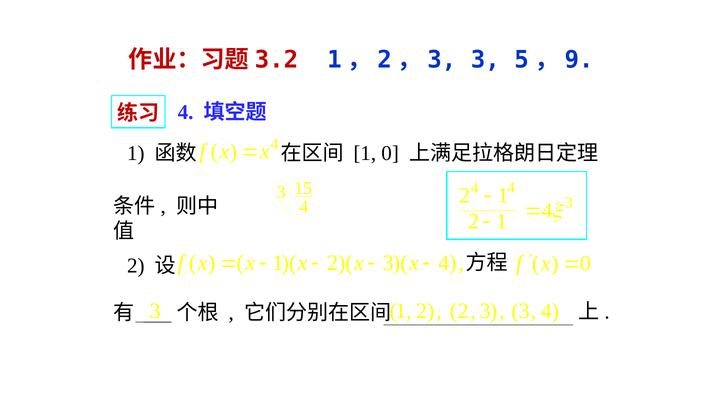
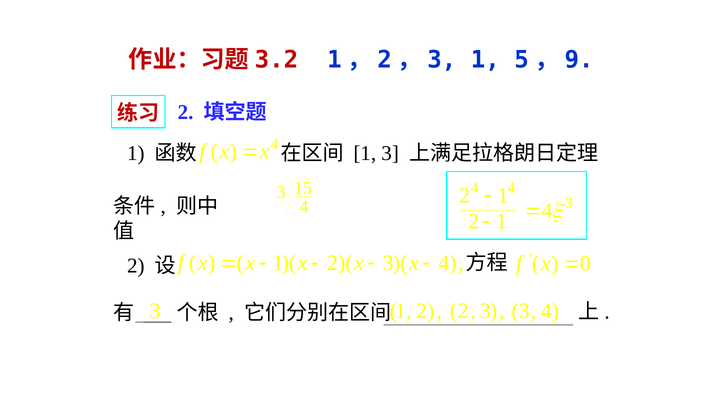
1，2，3 3: 3 -> 1
4 at (186, 112): 4 -> 2
1 0: 0 -> 3
